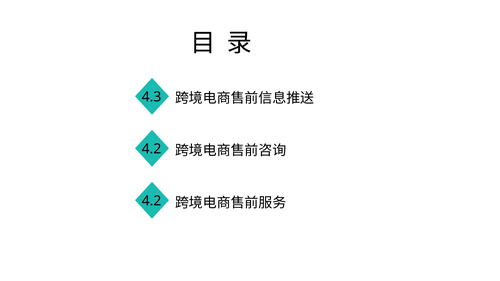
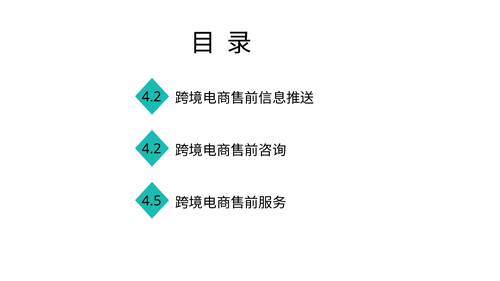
4.3 at (152, 97): 4.3 -> 4.2
4.2 at (152, 201): 4.2 -> 4.5
